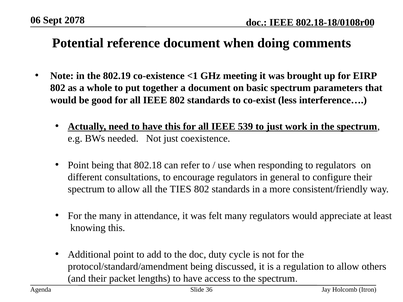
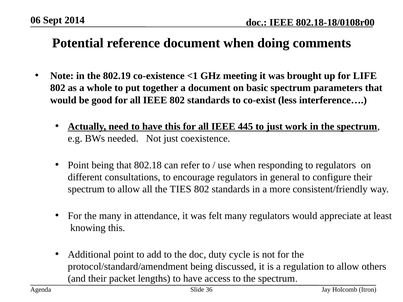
2078: 2078 -> 2014
EIRP: EIRP -> LIFE
539: 539 -> 445
